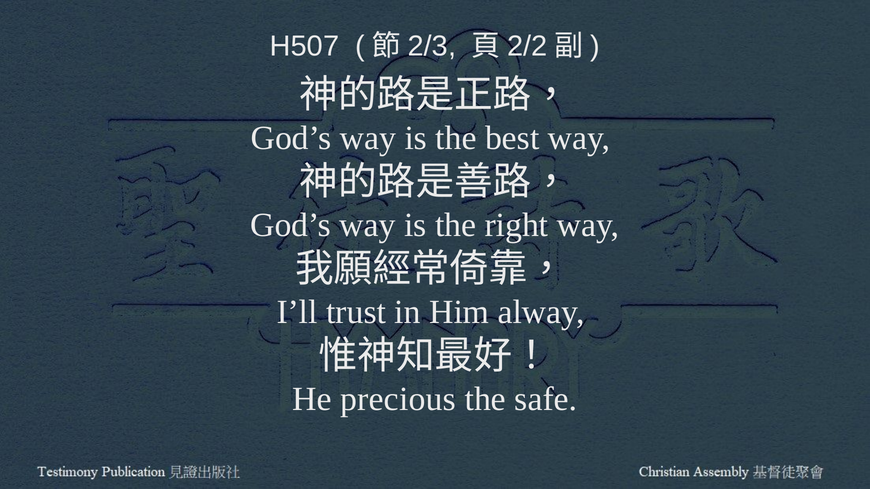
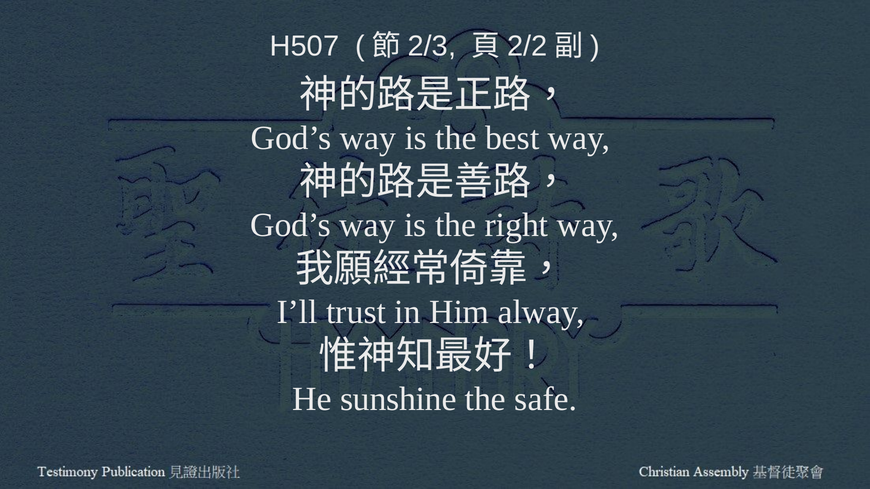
precious: precious -> sunshine
